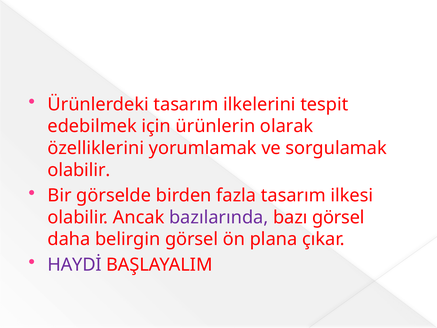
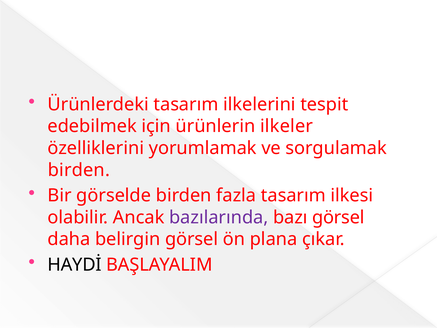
olarak: olarak -> ilkeler
olabilir at (79, 170): olabilir -> birden
HAYDİ colour: purple -> black
